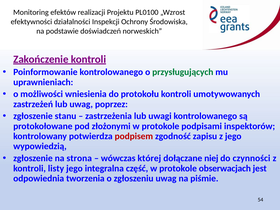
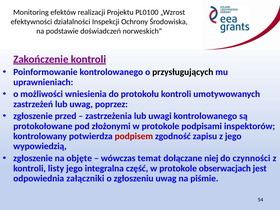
przysługujących colour: green -> black
stanu: stanu -> przed
strona: strona -> objęte
której: której -> temat
tworzenia: tworzenia -> załączniki
